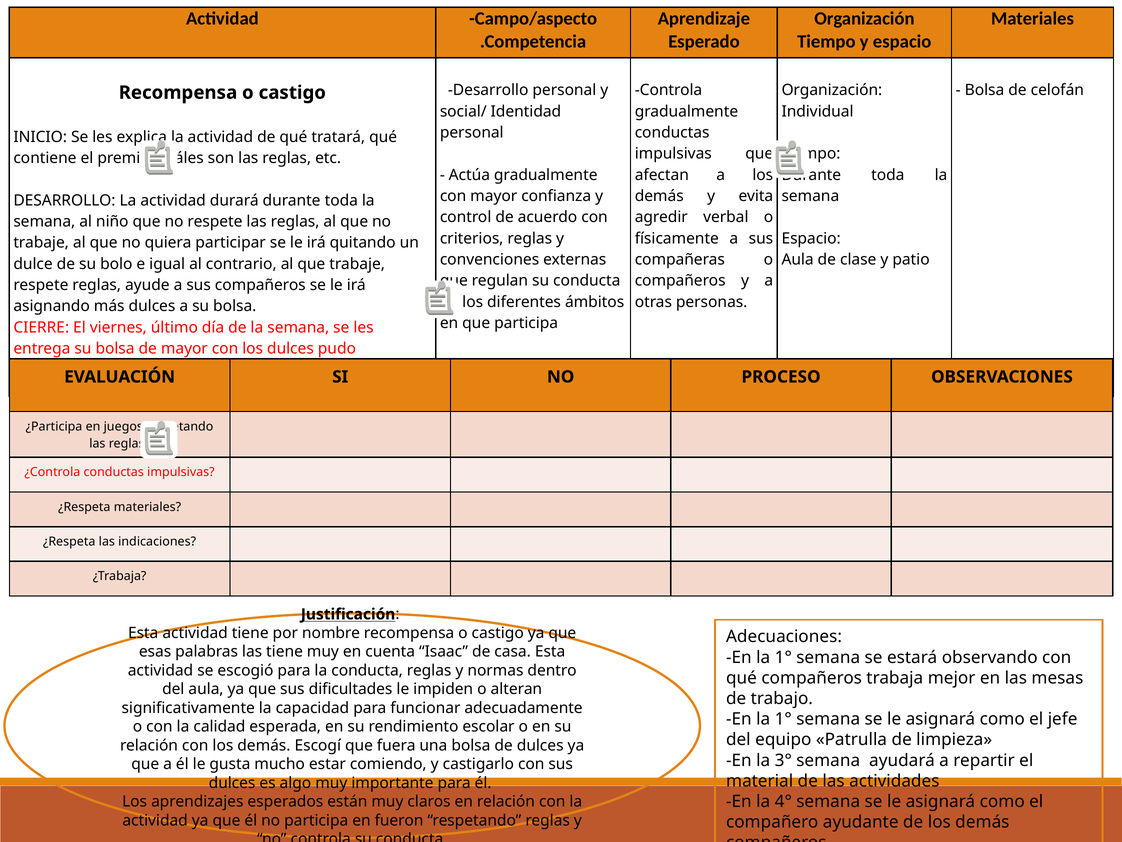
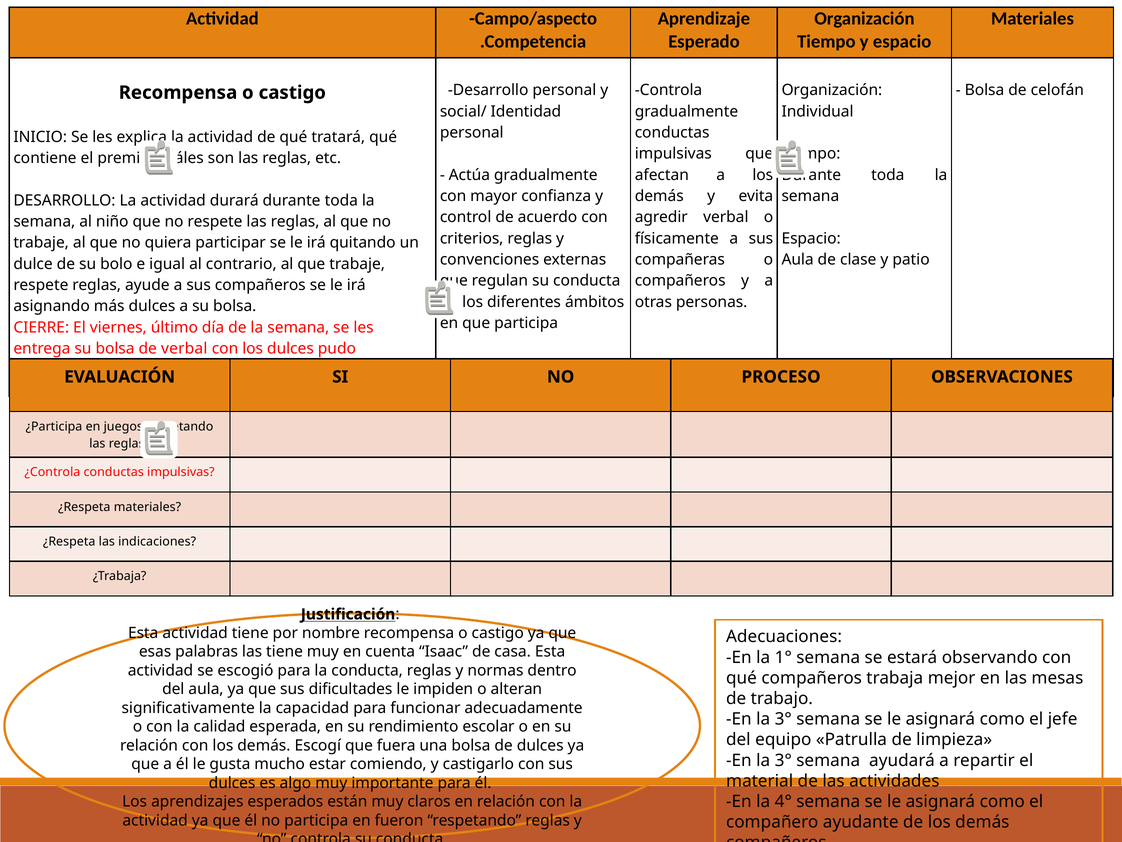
de mayor: mayor -> verbal
1° at (783, 719): 1° -> 3°
